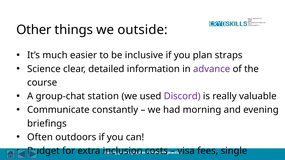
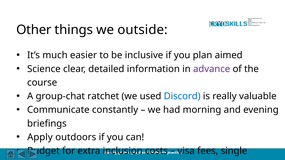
straps: straps -> aimed
station: station -> ratchet
Discord colour: purple -> blue
Often: Often -> Apply
